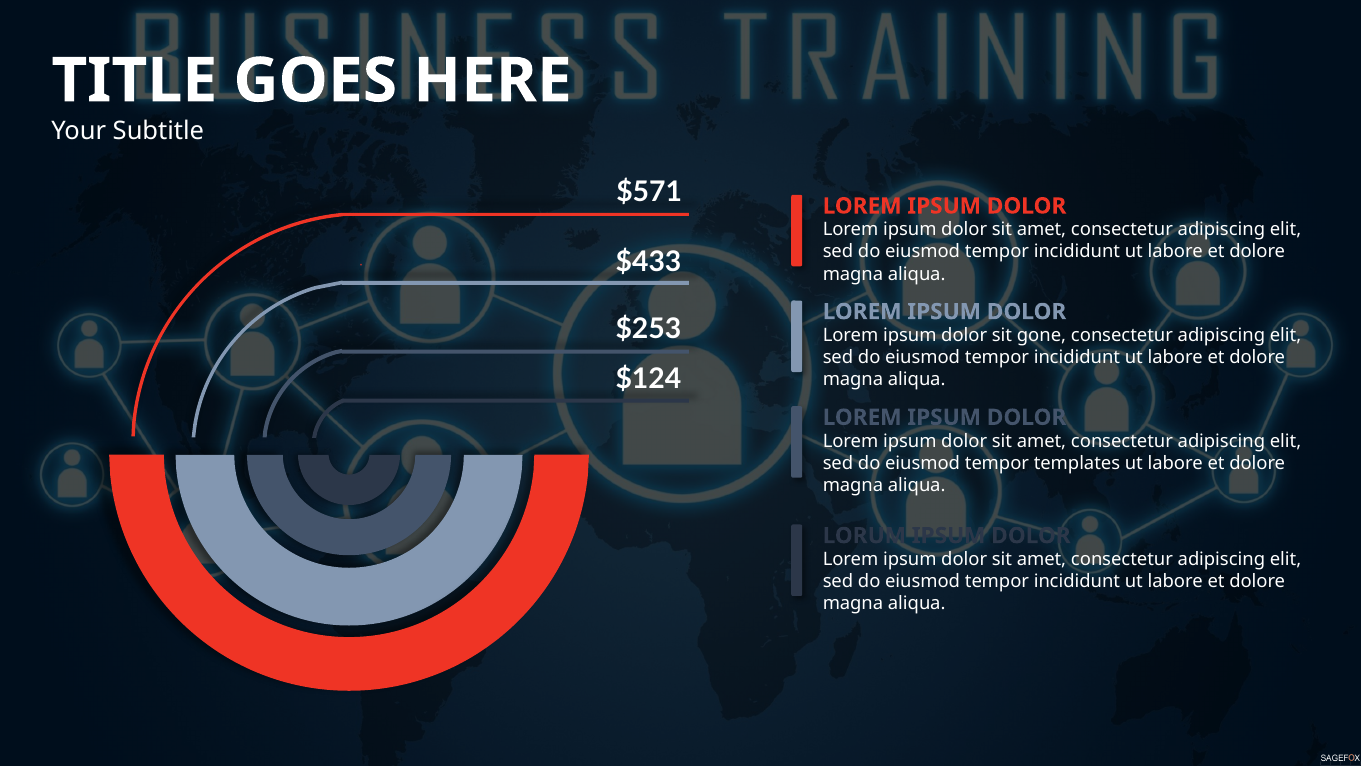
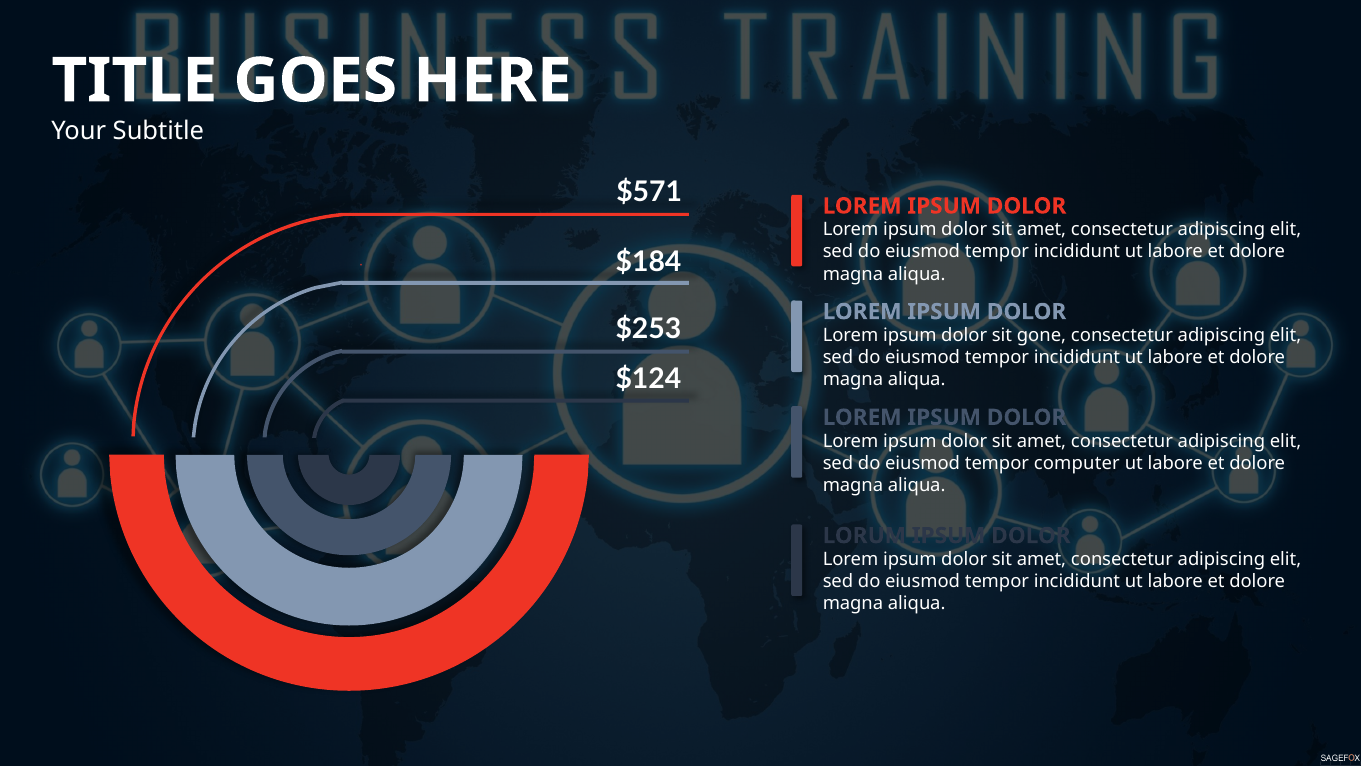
$433: $433 -> $184
templates: templates -> computer
